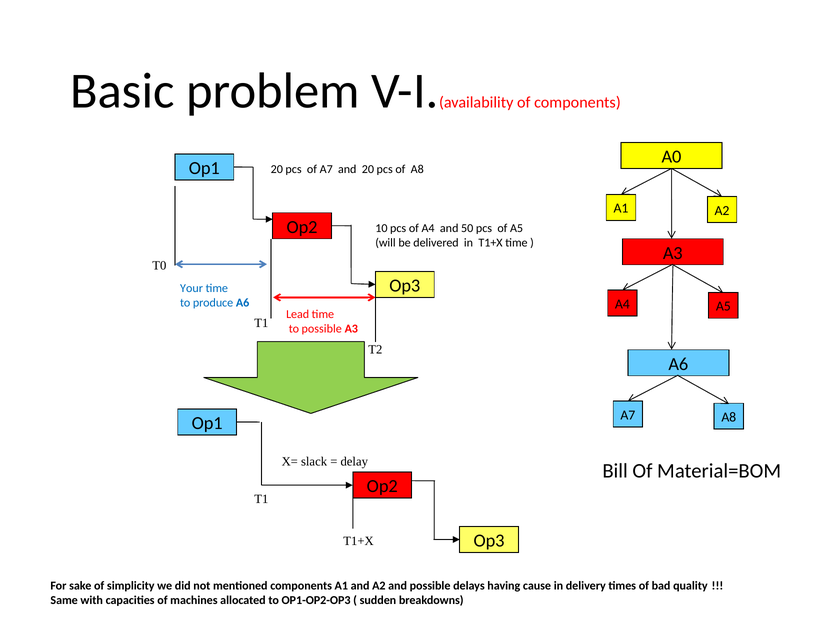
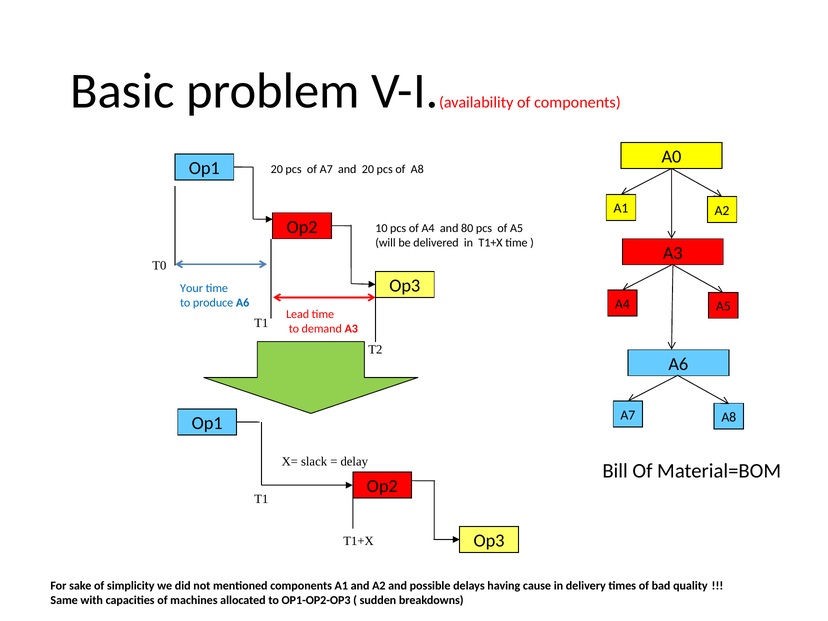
50: 50 -> 80
to possible: possible -> demand
